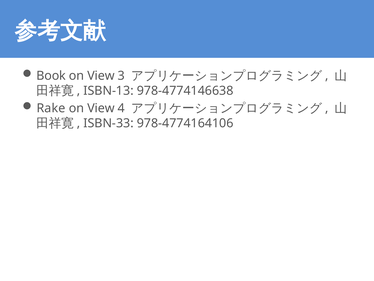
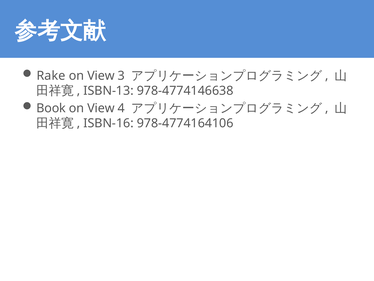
Book: Book -> Rake
Rake: Rake -> Book
ISBN-33: ISBN-33 -> ISBN-16
